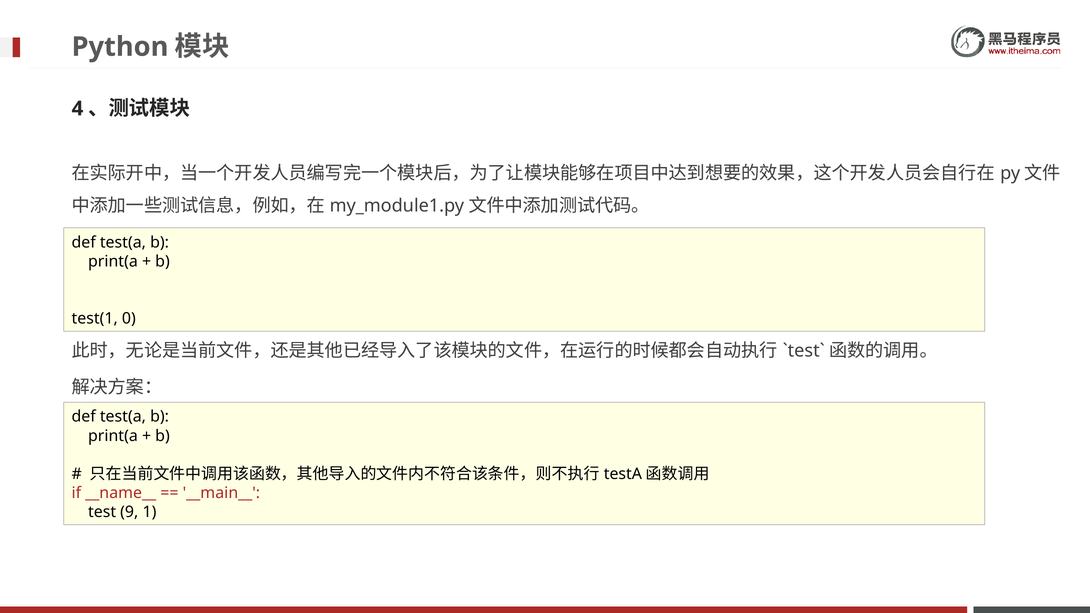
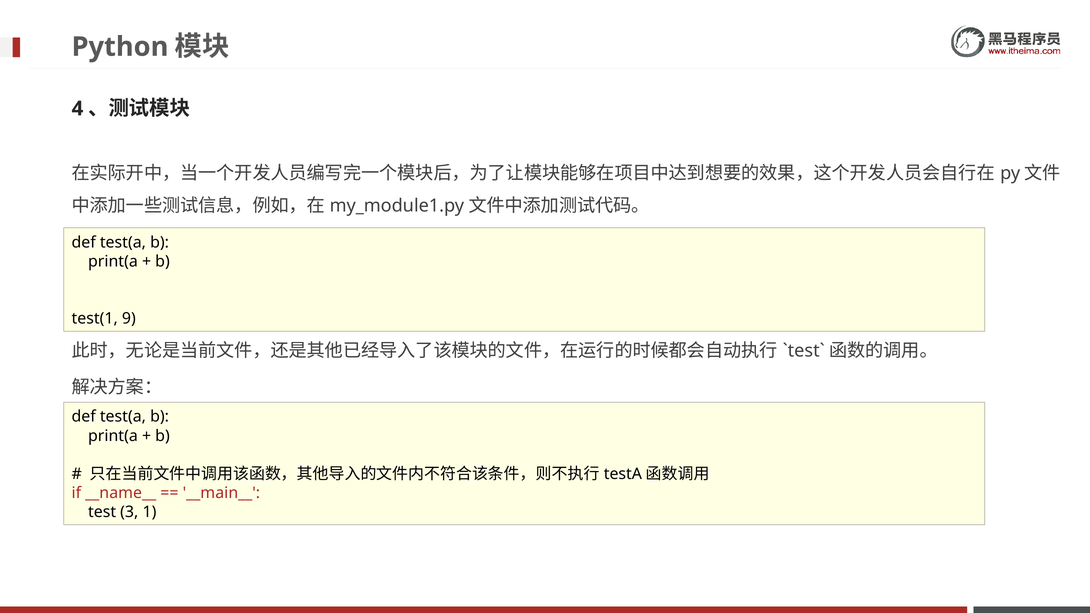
0: 0 -> 9
9: 9 -> 3
